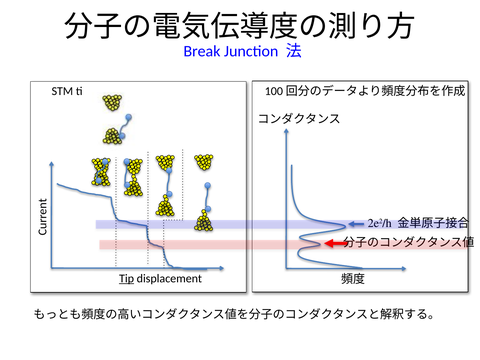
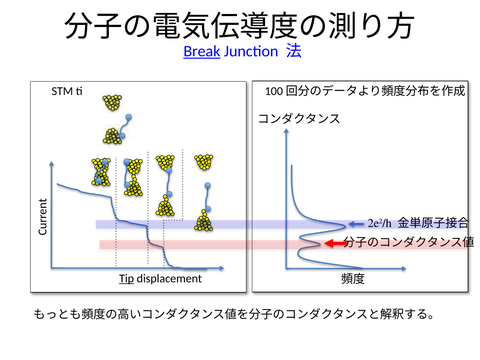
Break underline: none -> present
